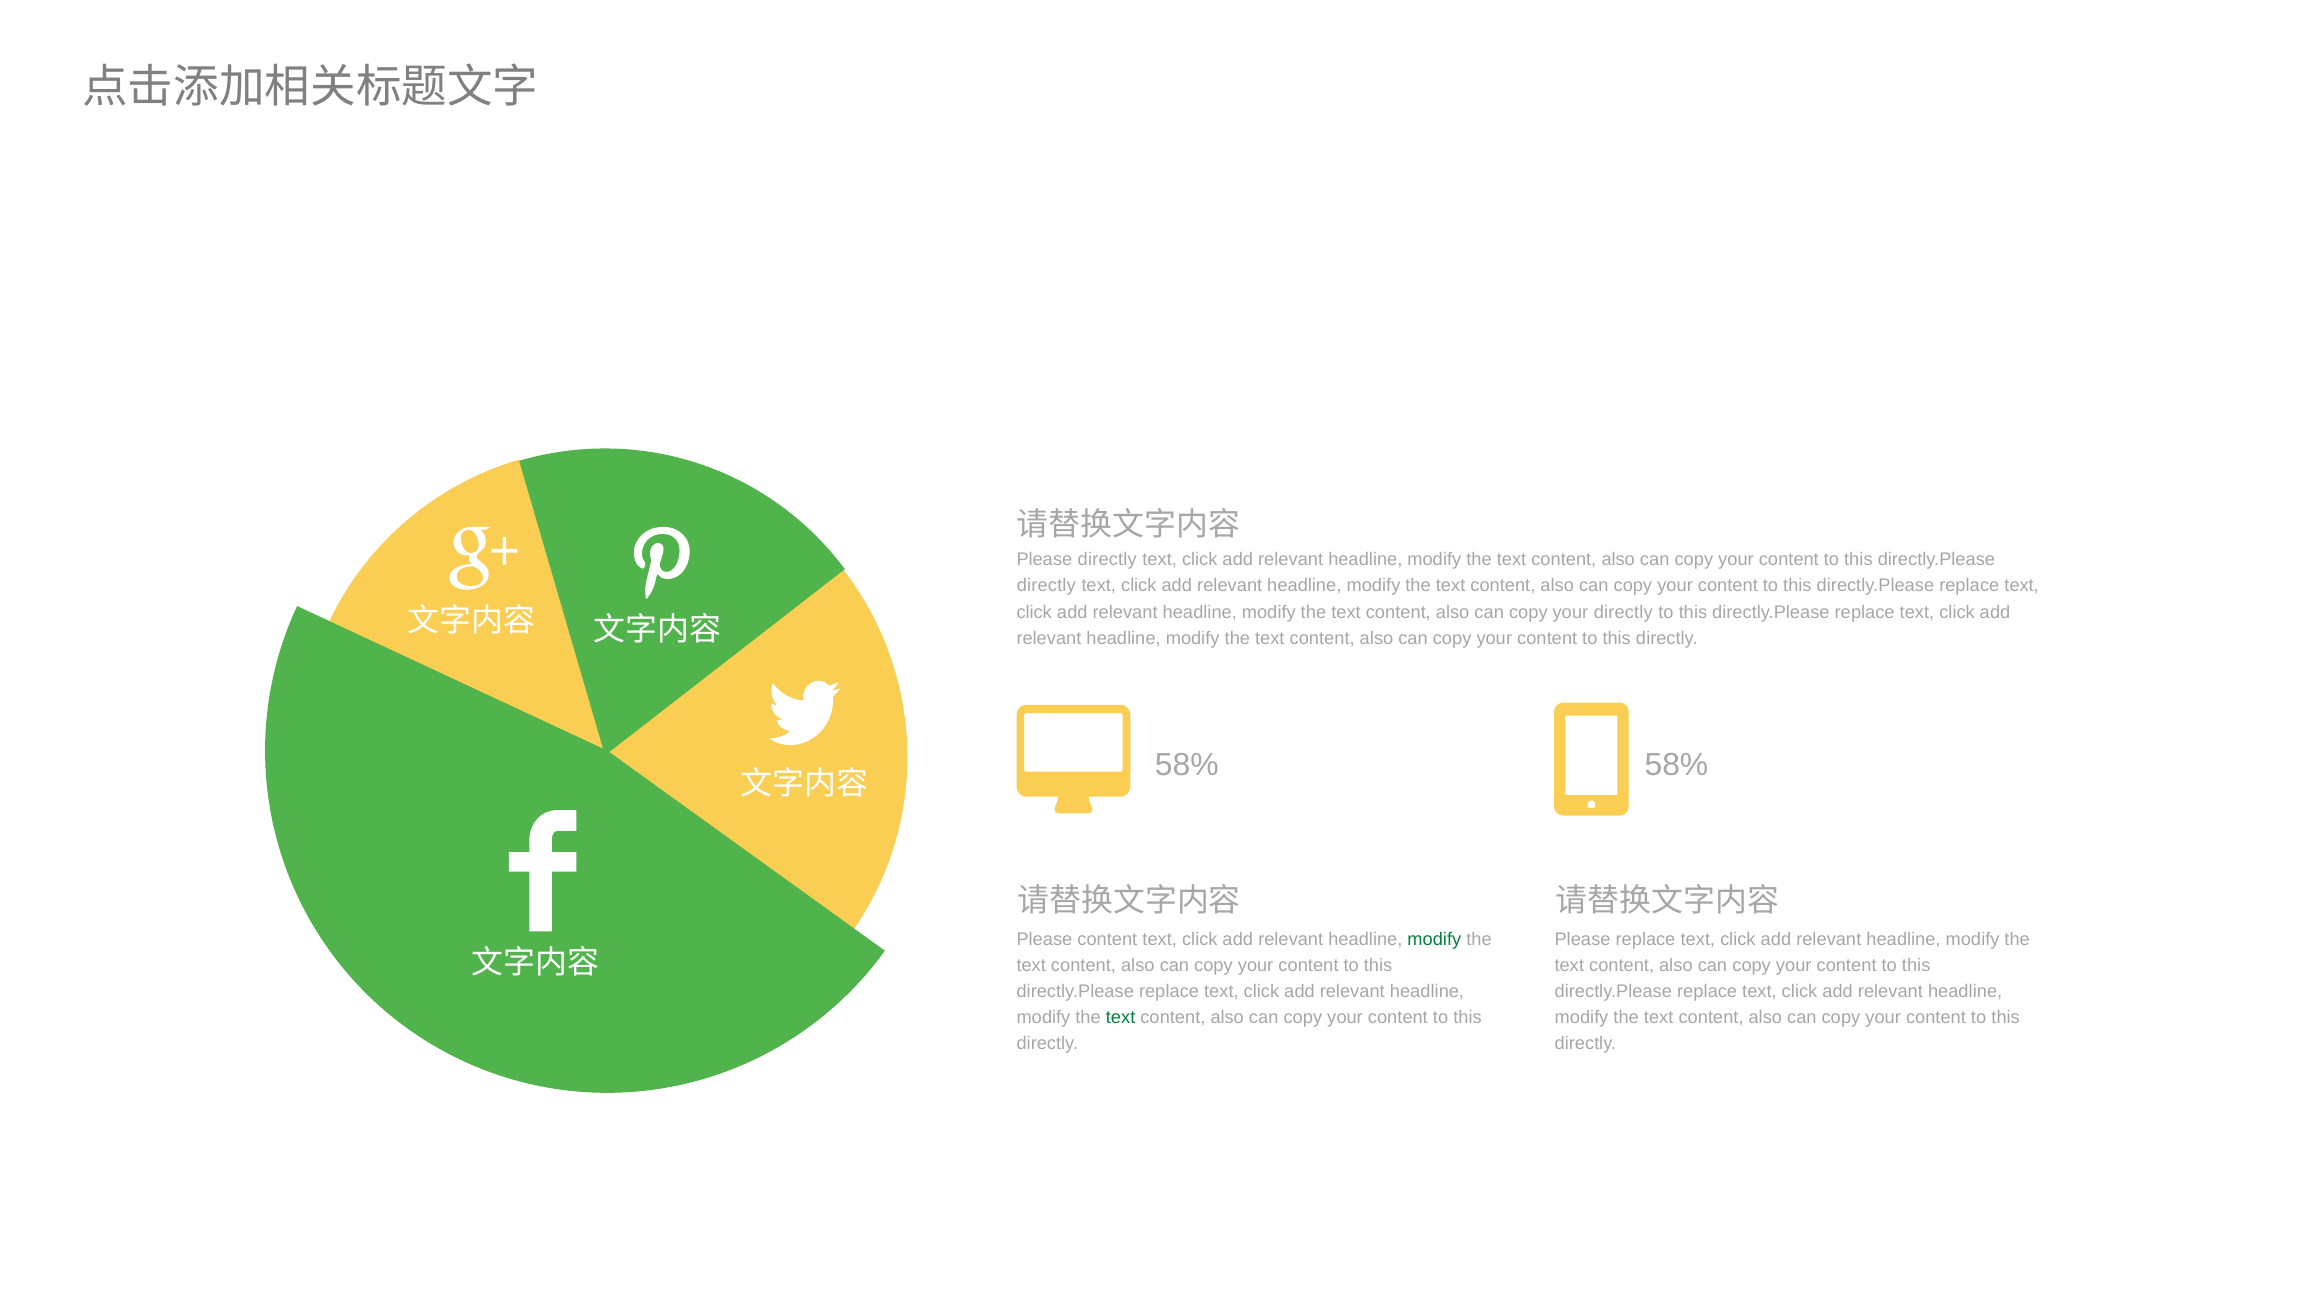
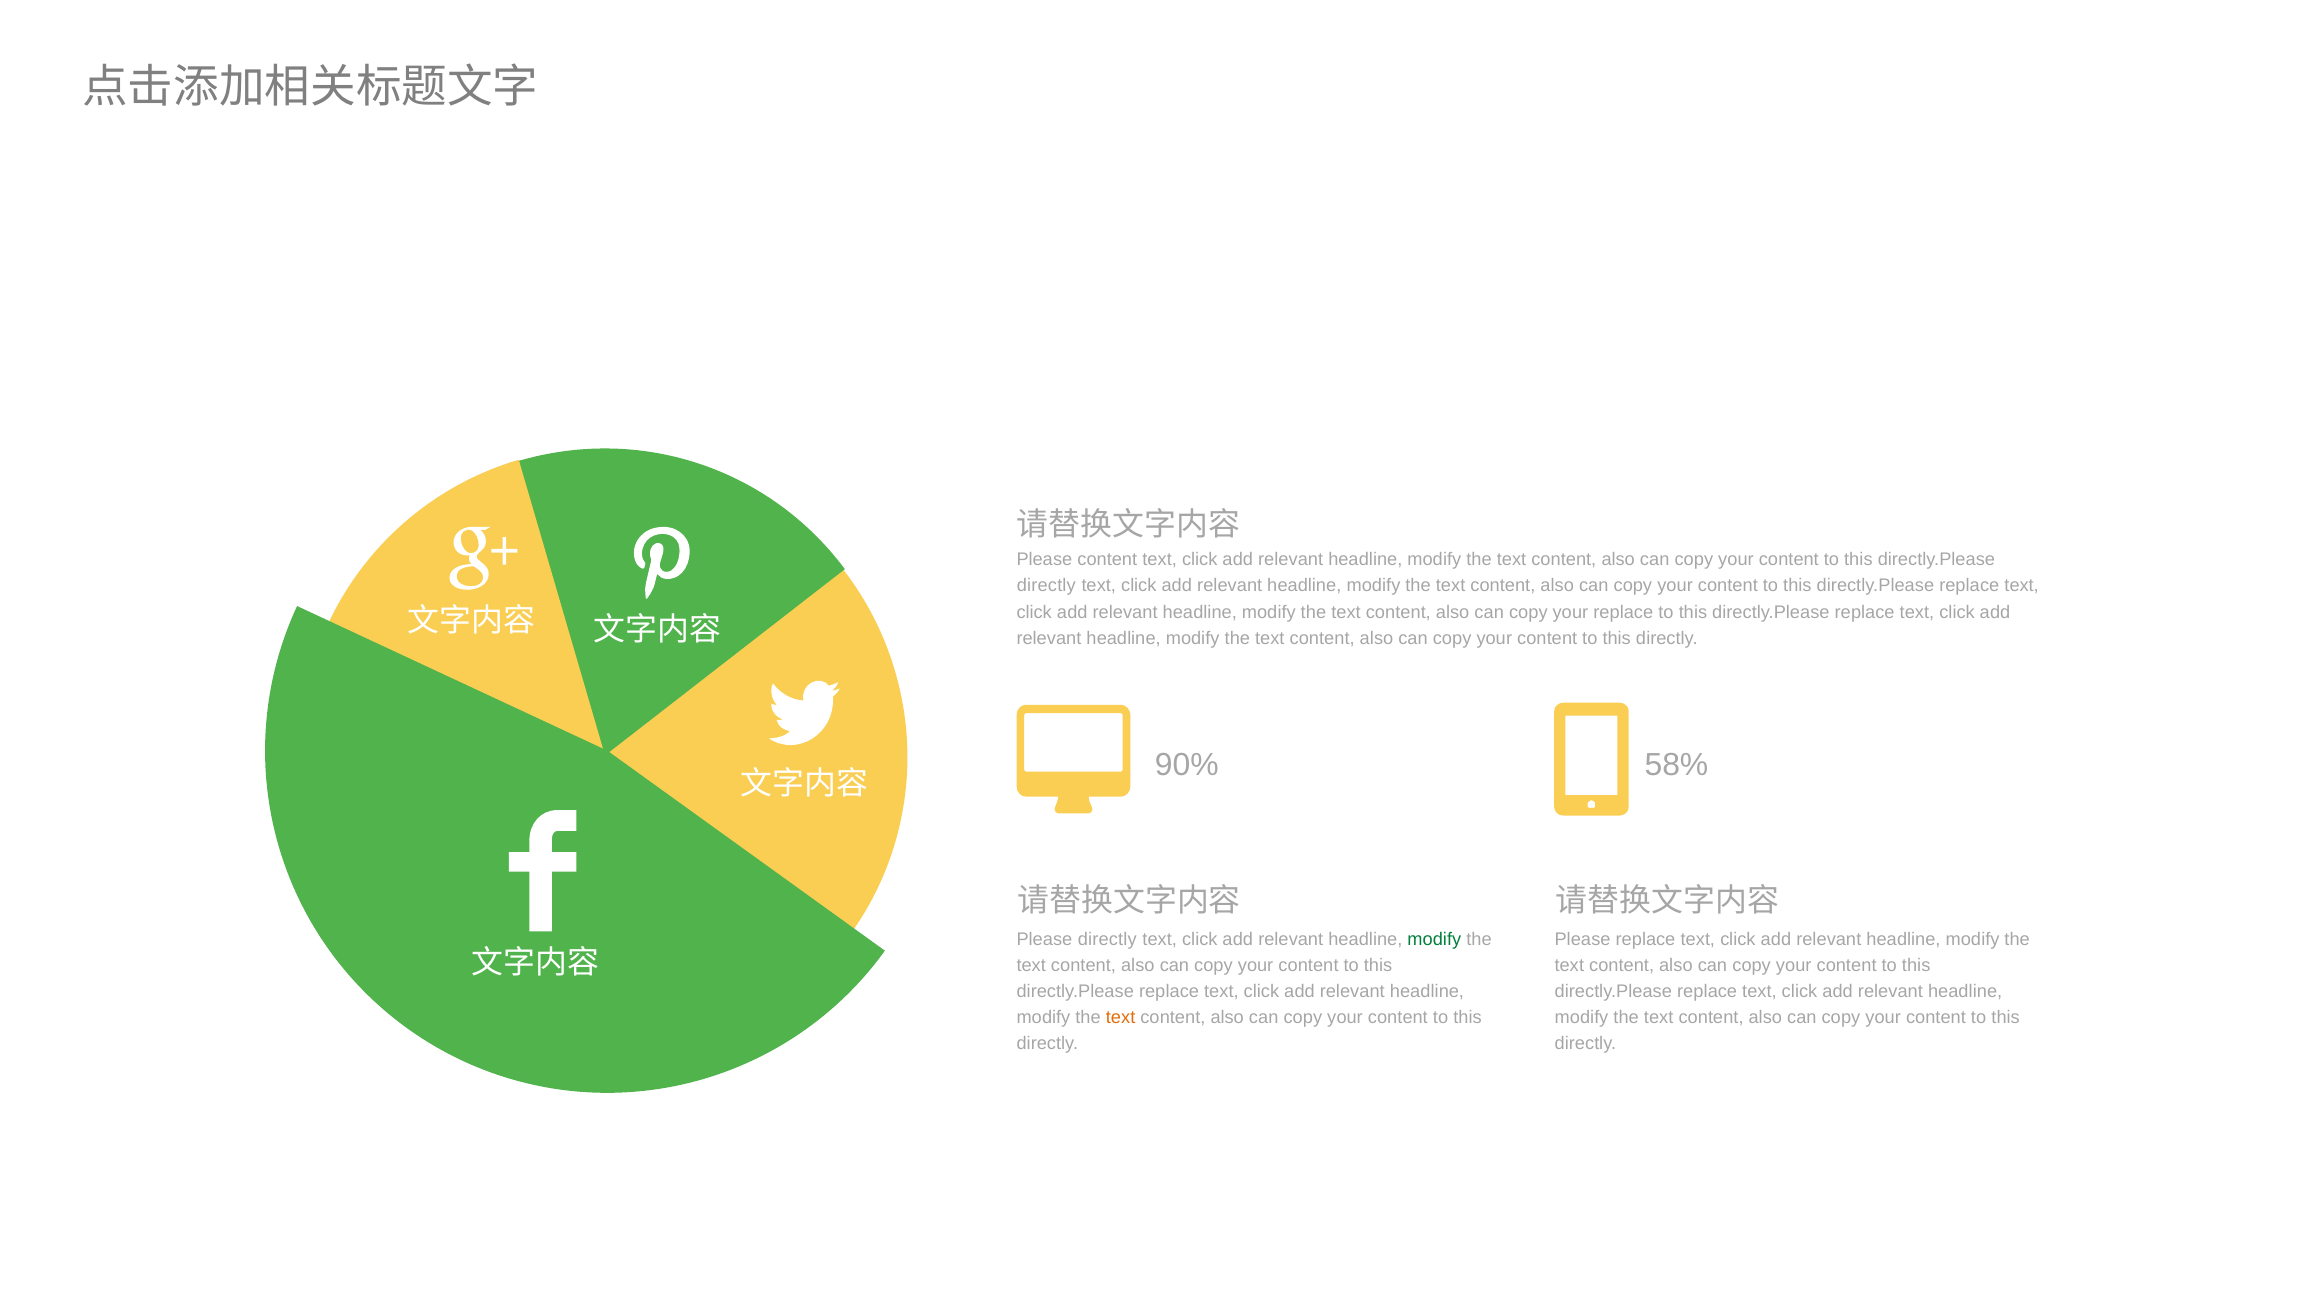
Please directly: directly -> content
your directly: directly -> replace
58% at (1187, 765): 58% -> 90%
Please content: content -> directly
text at (1121, 1018) colour: green -> orange
